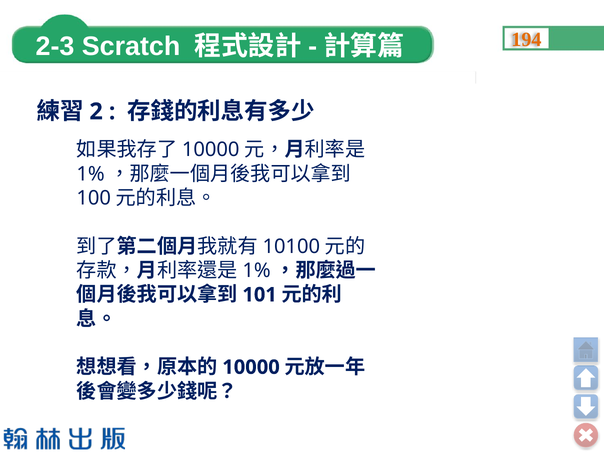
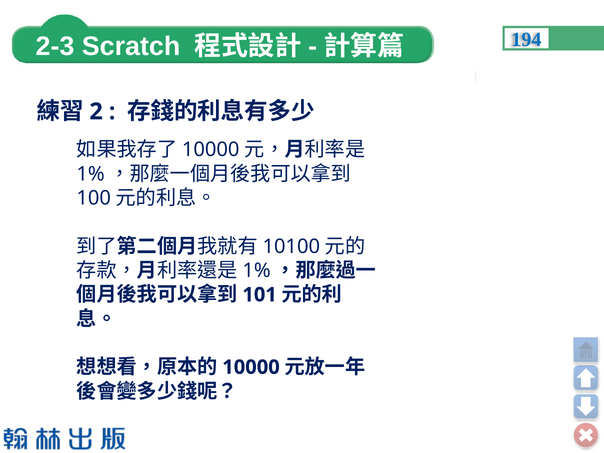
194 colour: orange -> blue
